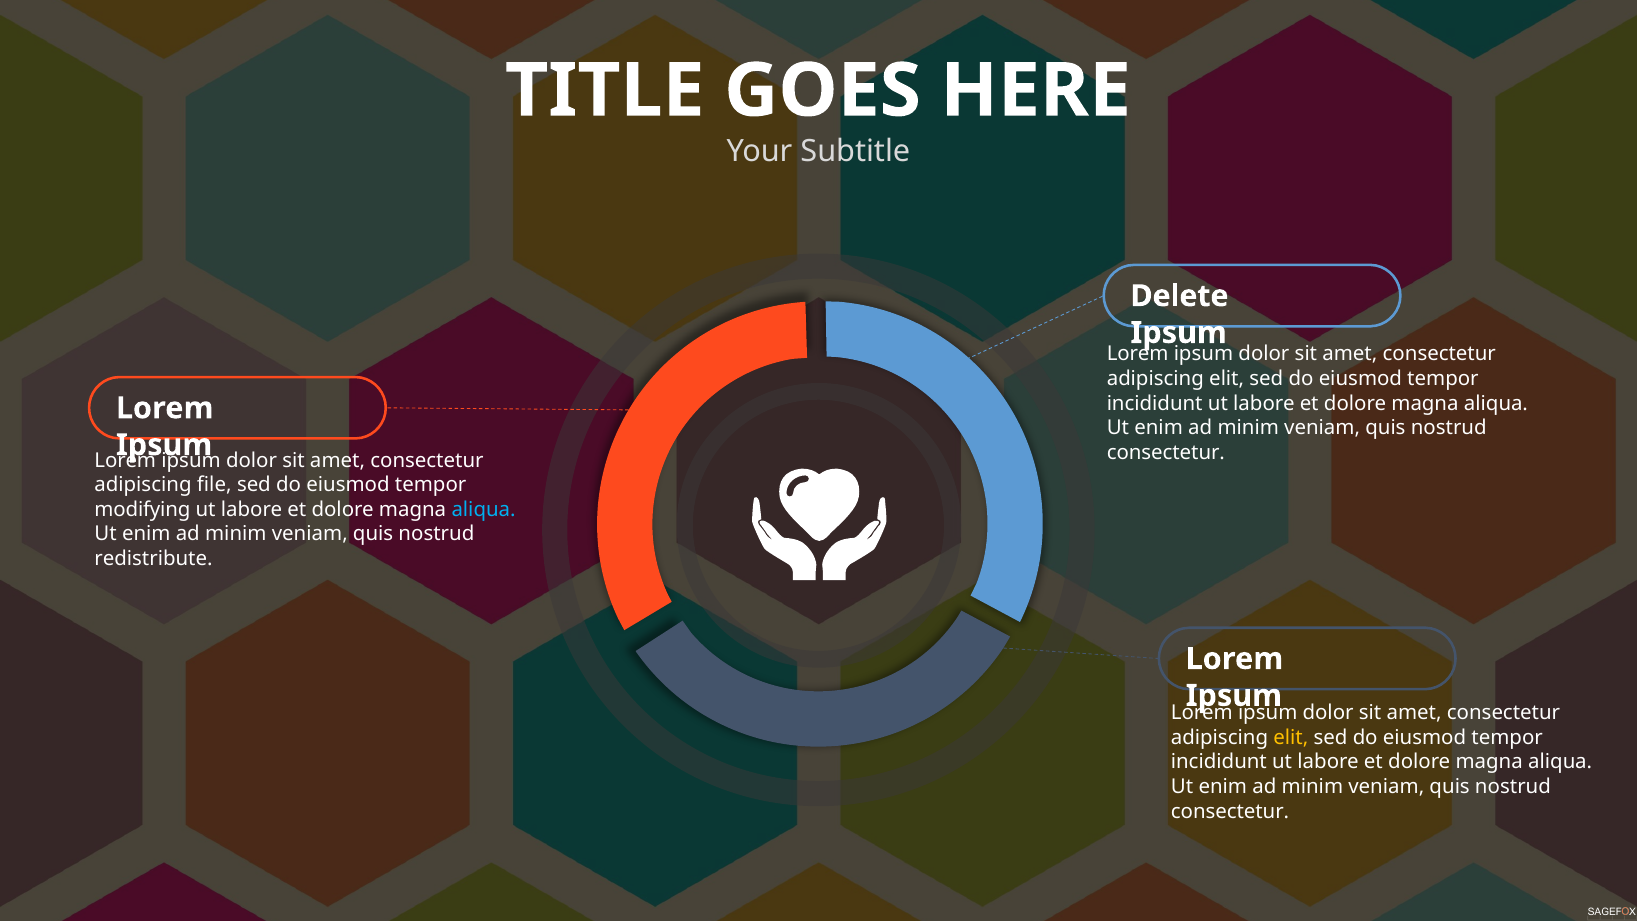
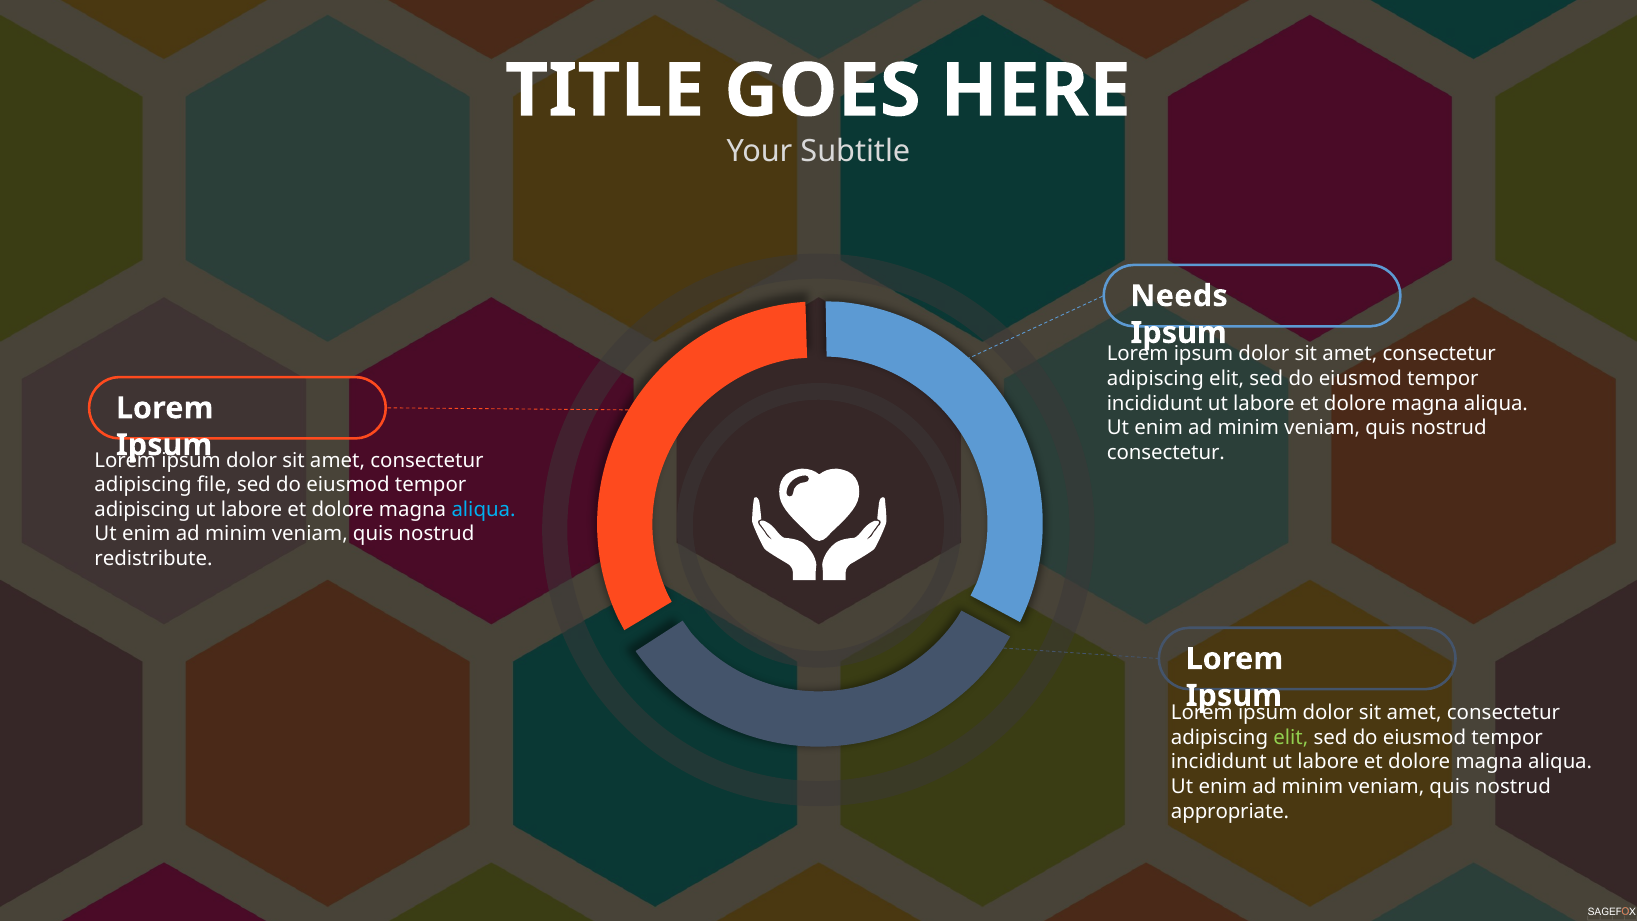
Delete: Delete -> Needs
modifying at (142, 509): modifying -> adipiscing
elit at (1291, 738) colour: yellow -> light green
consectetur at (1230, 811): consectetur -> appropriate
